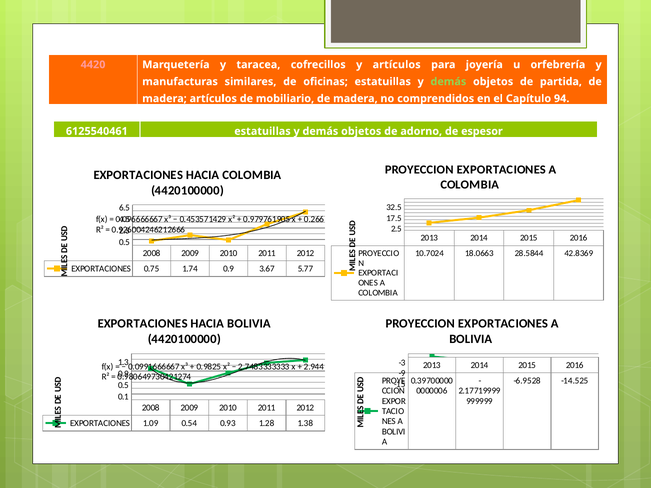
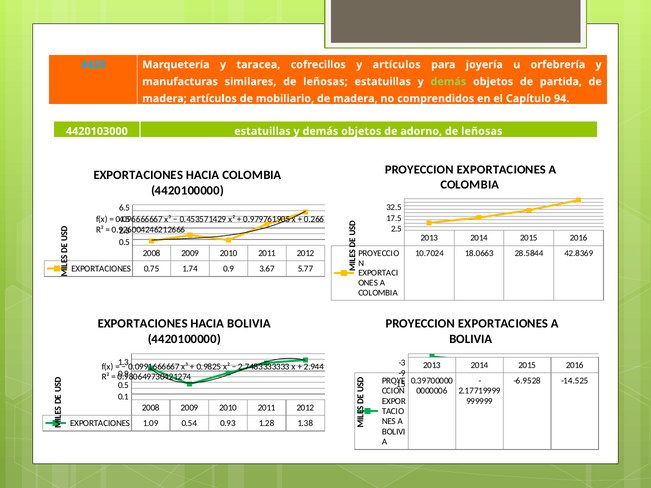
4420 colour: pink -> light blue
similares de oficinas: oficinas -> leñosas
6125540461: 6125540461 -> 4420103000
adorno de espesor: espesor -> leñosas
